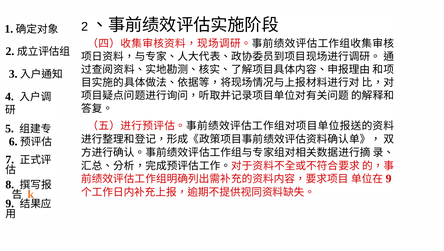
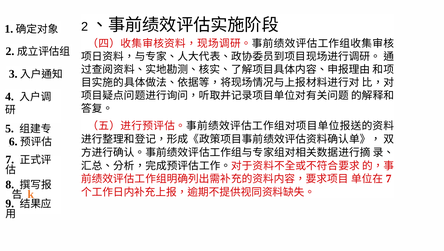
9 at (389, 178): 9 -> 7
